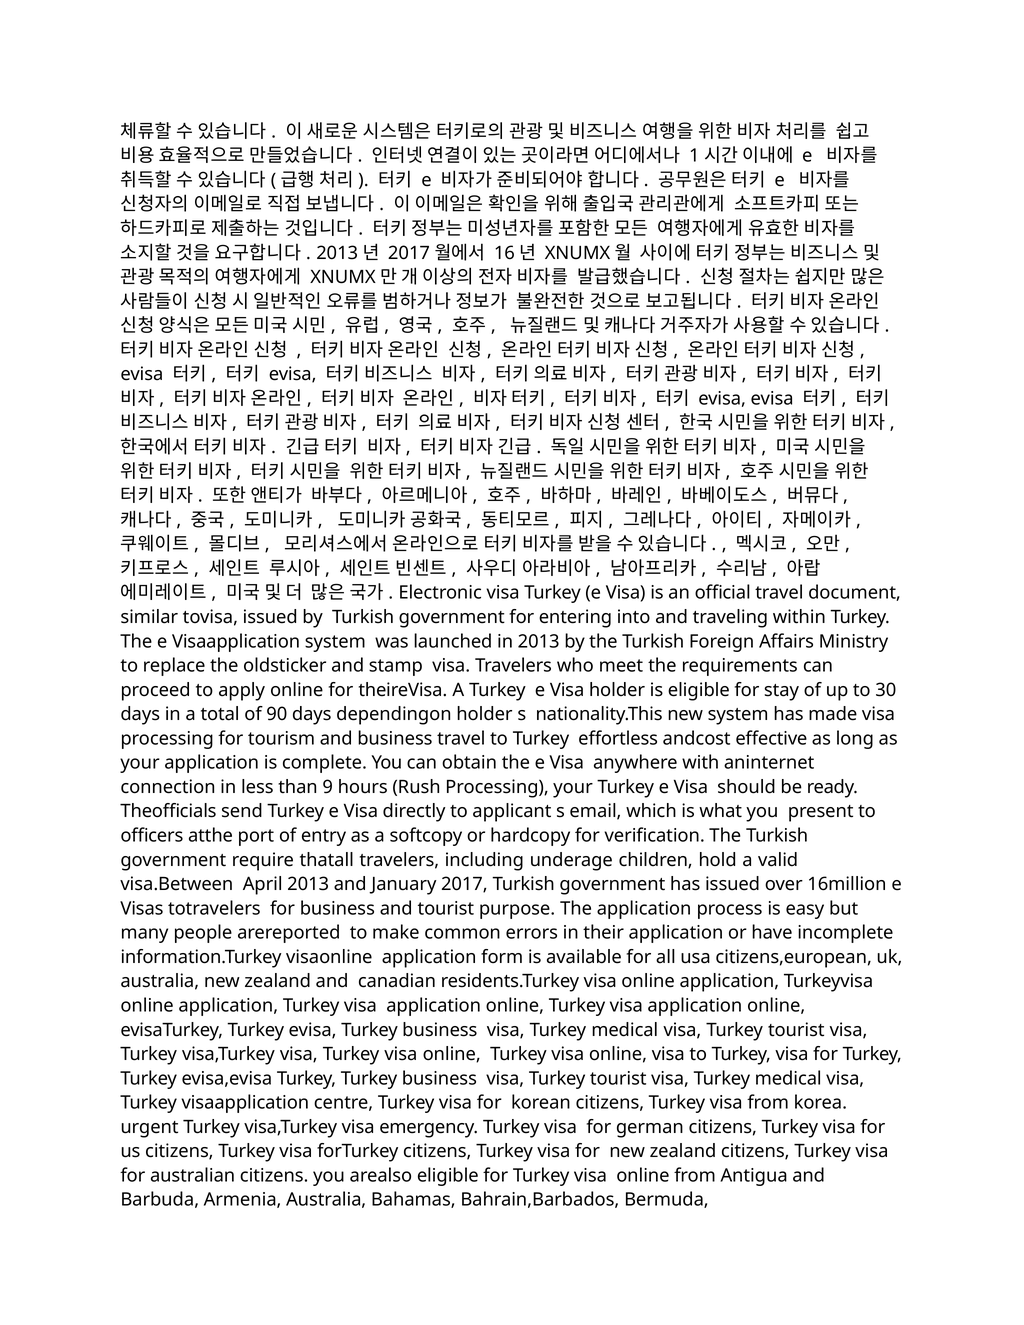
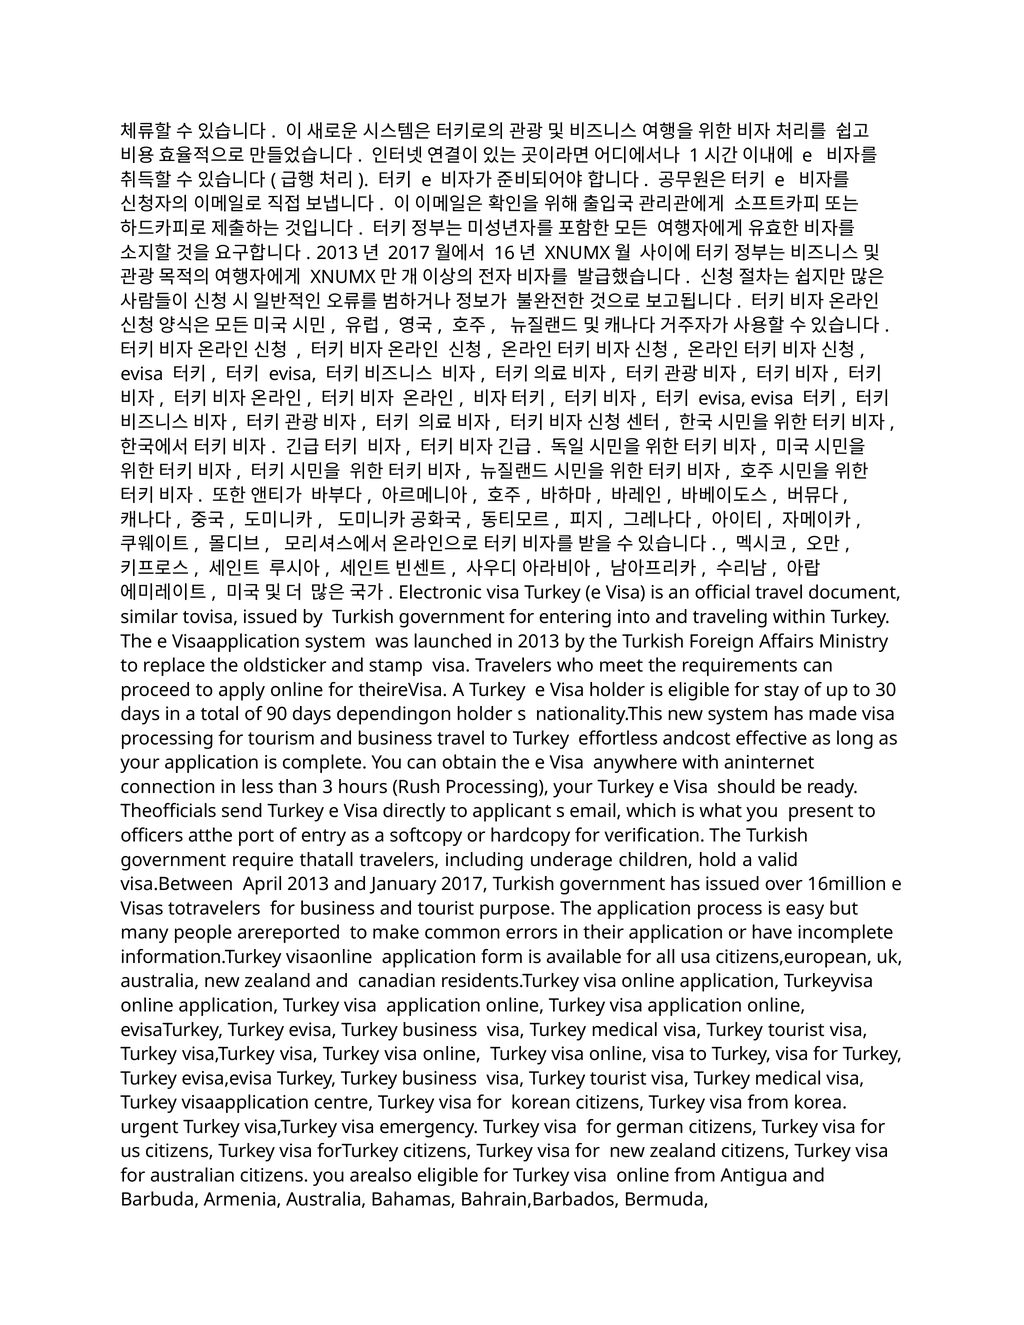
9: 9 -> 3
